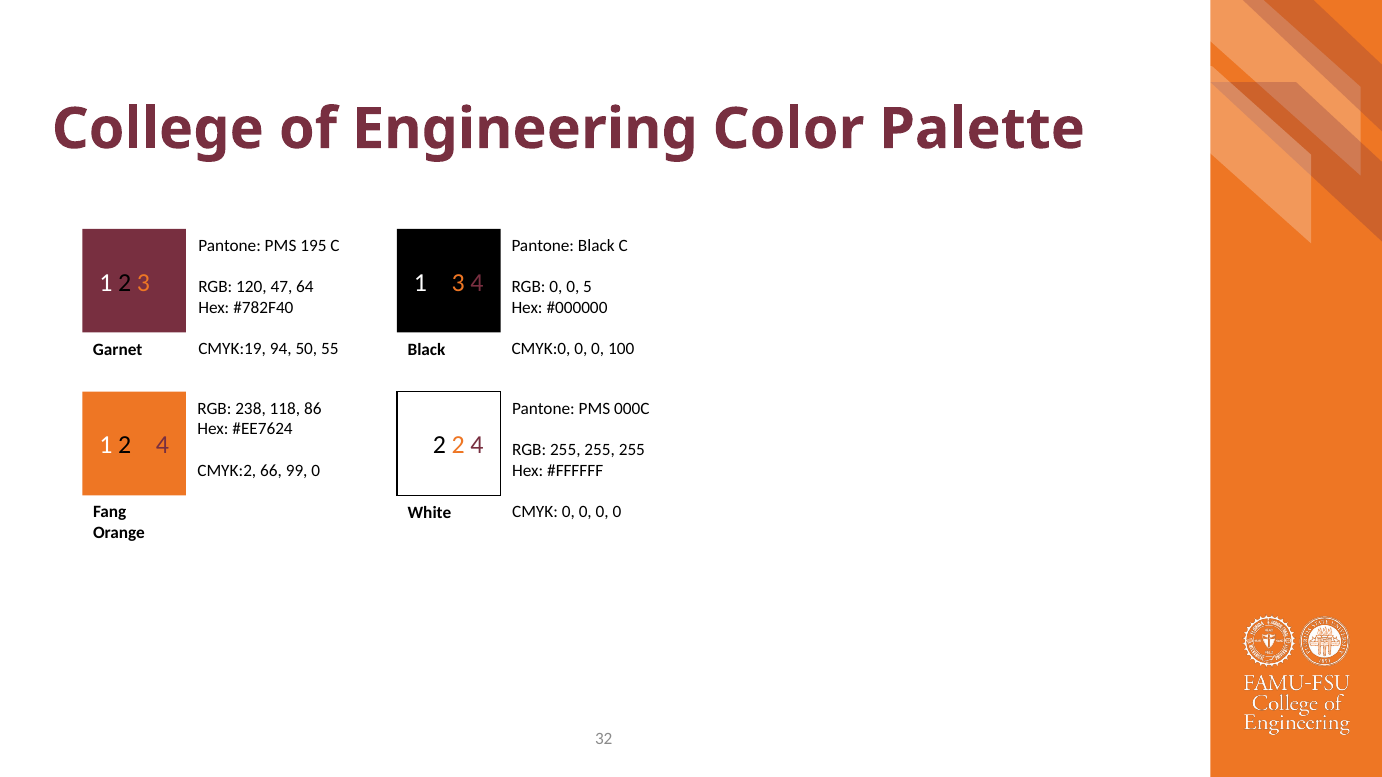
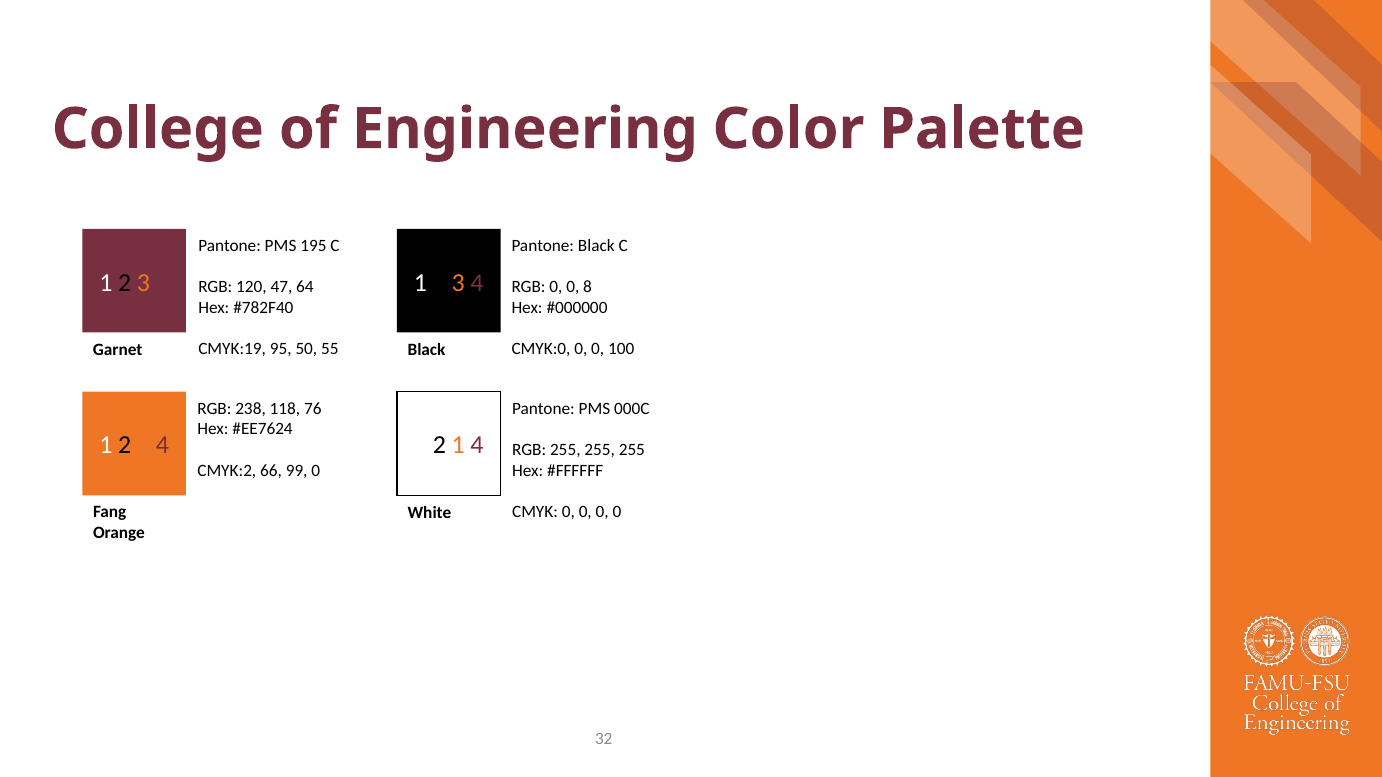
5: 5 -> 8
94: 94 -> 95
86: 86 -> 76
2 2: 2 -> 1
